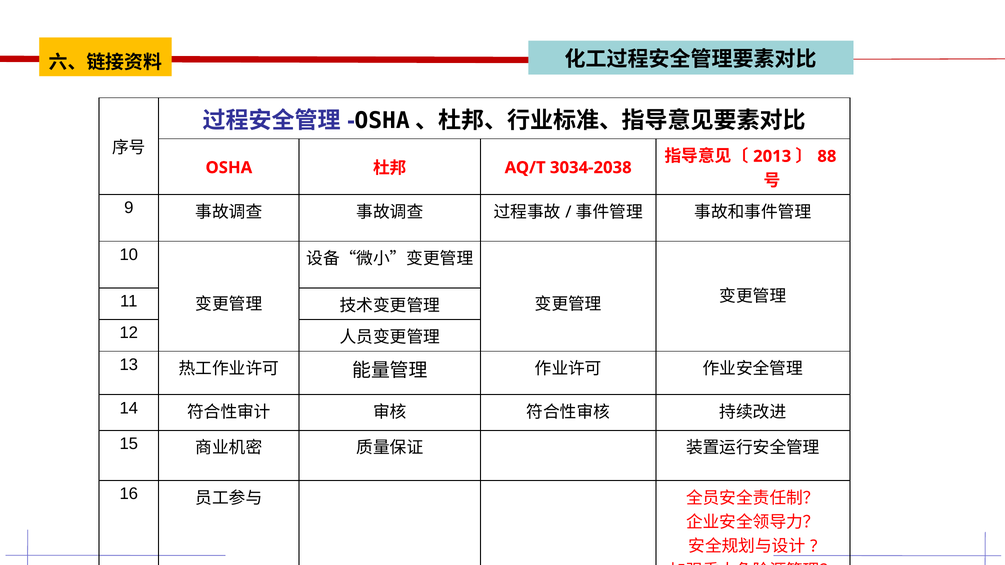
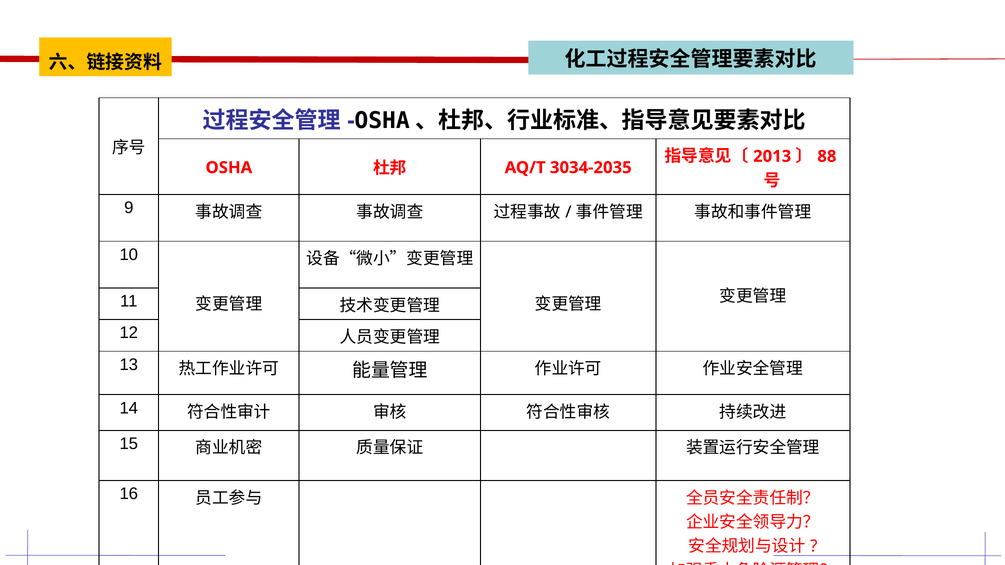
3034-2038: 3034-2038 -> 3034-2035
